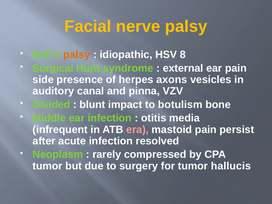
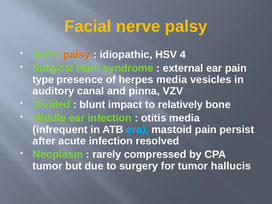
8: 8 -> 4
side: side -> type
herpes axons: axons -> media
botulism: botulism -> relatively
era colour: pink -> light blue
